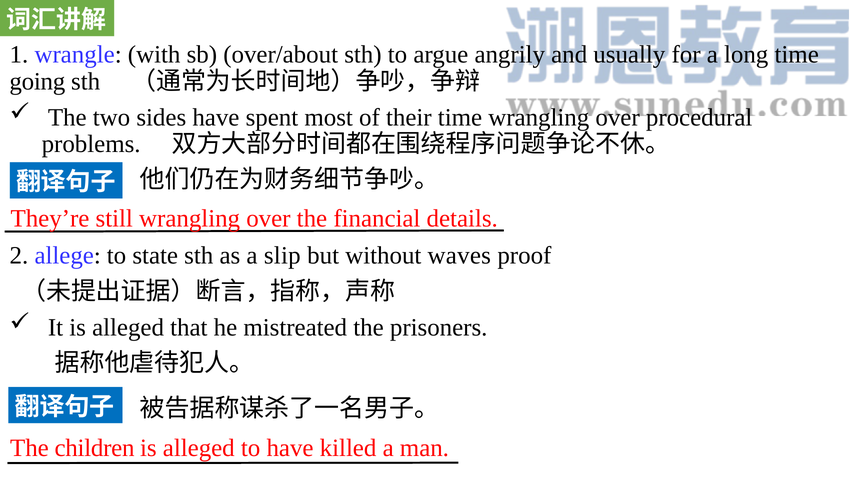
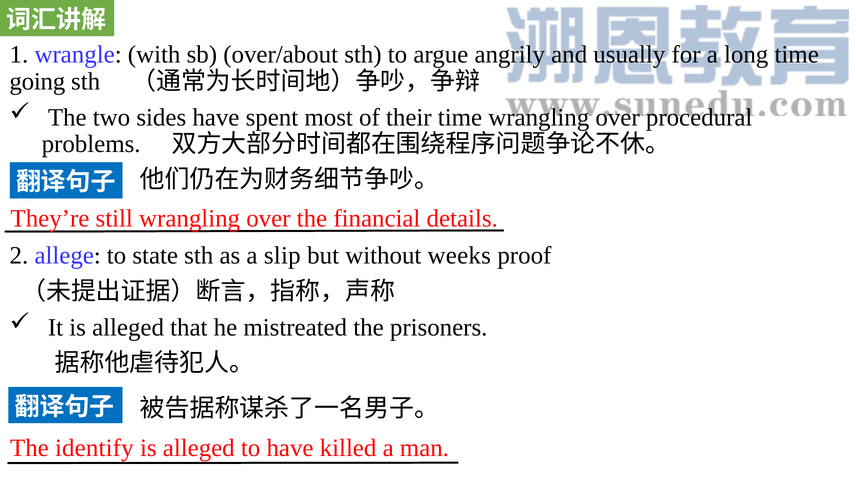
waves: waves -> weeks
children: children -> identify
